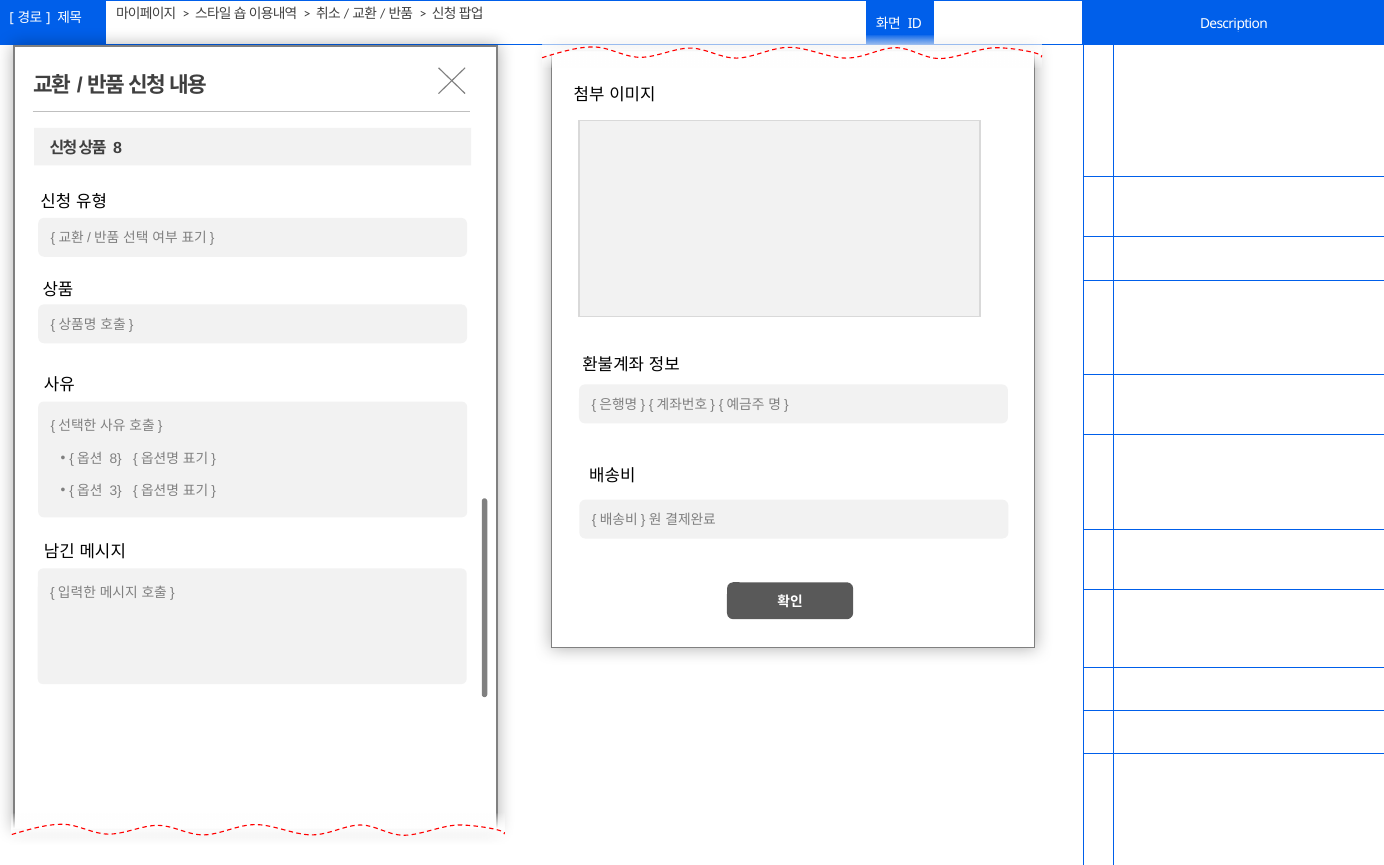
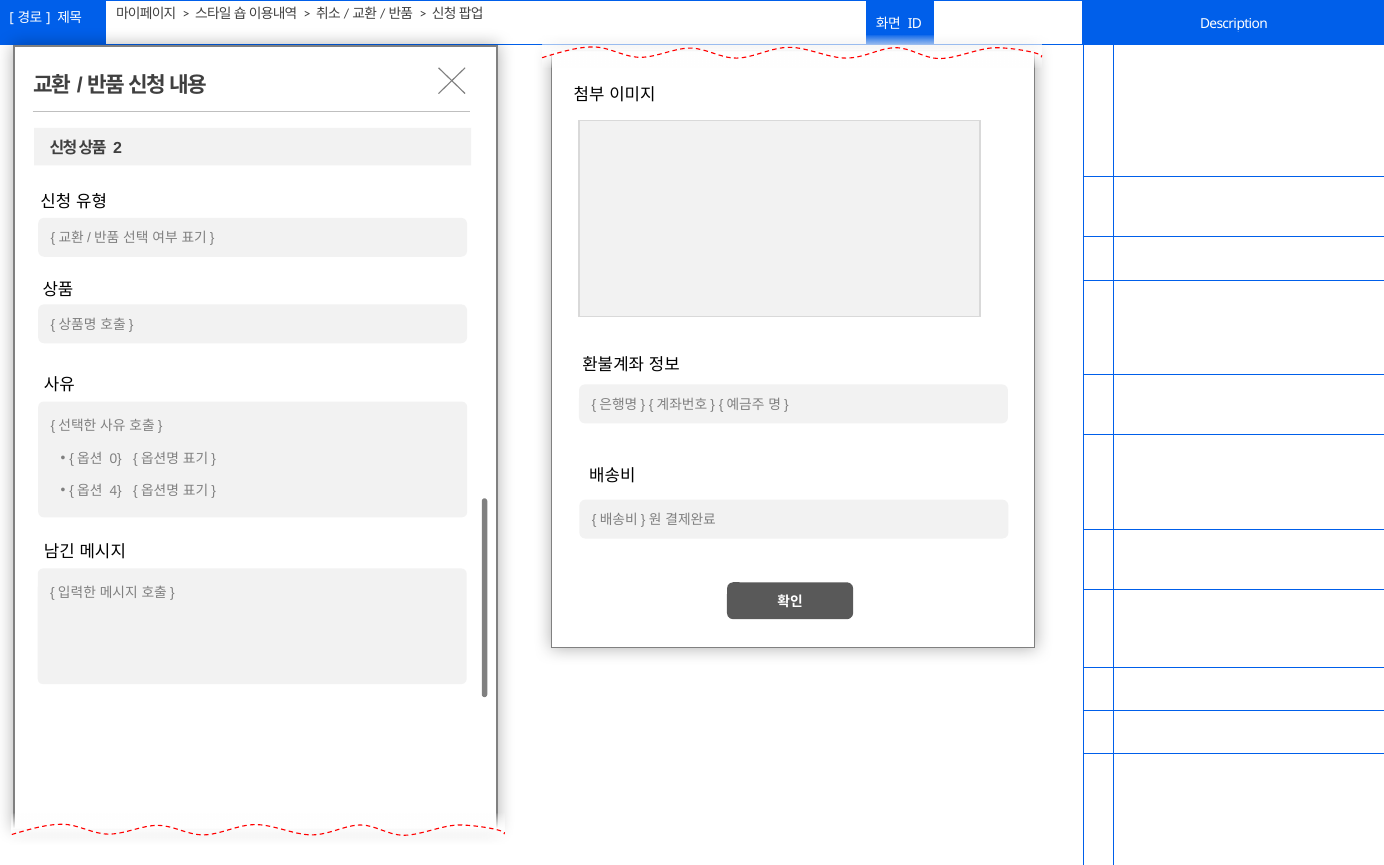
8 at (118, 148): 8 -> 2
8 at (116, 459): 8 -> 0
3: 3 -> 4
